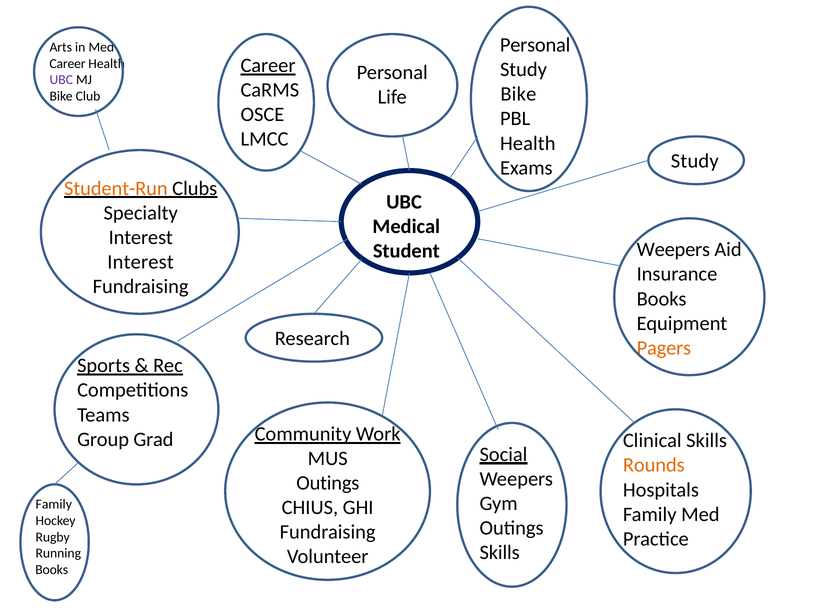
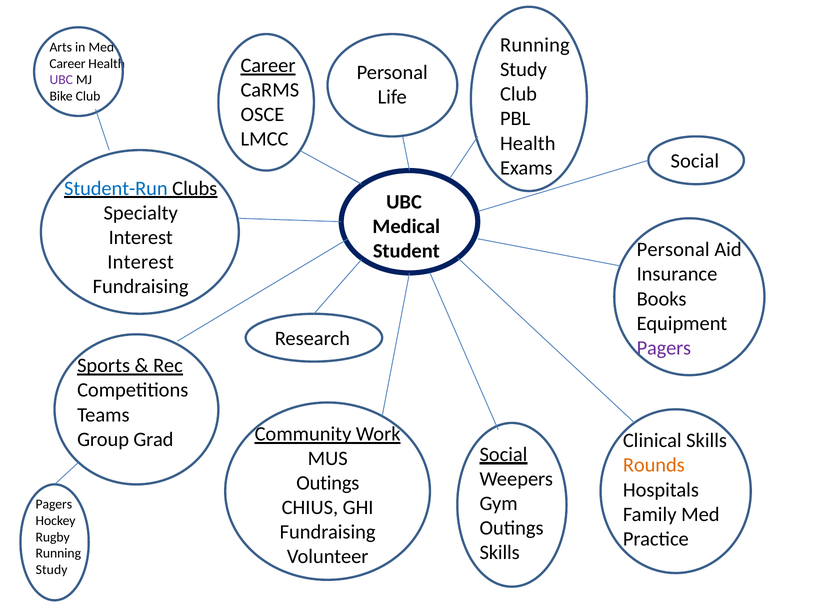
Personal at (535, 45): Personal -> Running
Bike at (518, 94): Bike -> Club
Study at (695, 161): Study -> Social
Student-Run colour: orange -> blue
Weepers at (673, 250): Weepers -> Personal
Pagers at (664, 348) colour: orange -> purple
Family at (54, 505): Family -> Pagers
Books at (52, 570): Books -> Study
